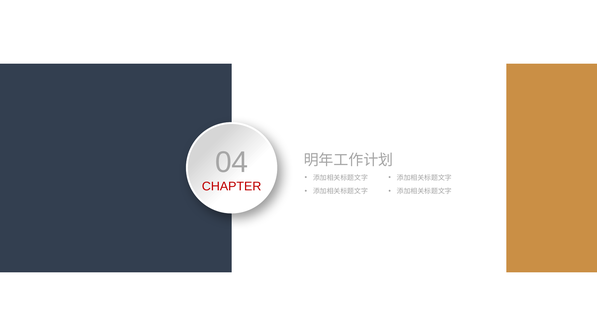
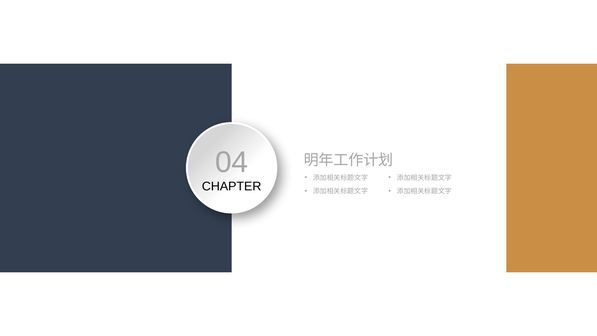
CHAPTER colour: red -> black
